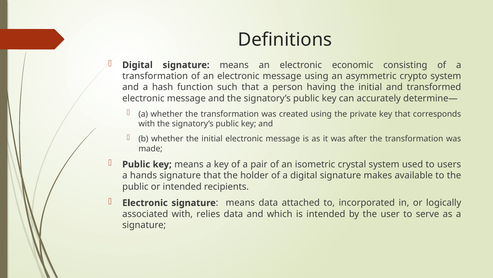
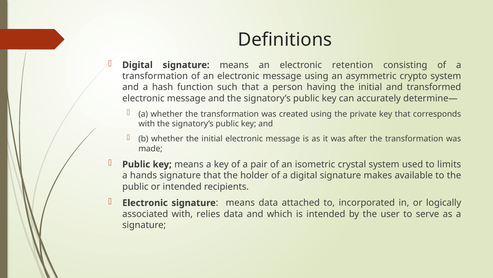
economic: economic -> retention
users: users -> limits
